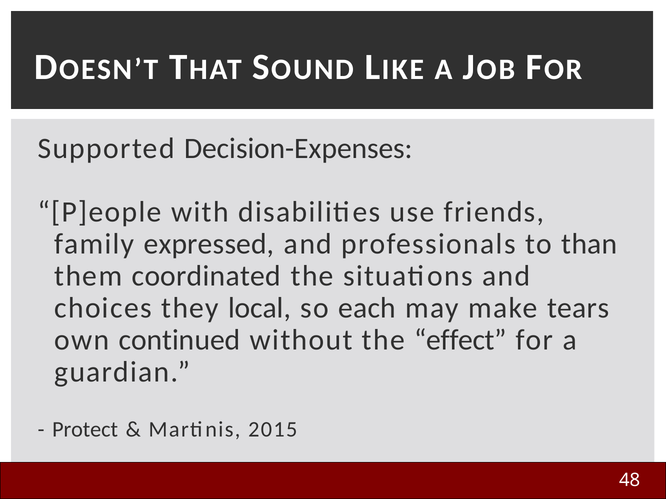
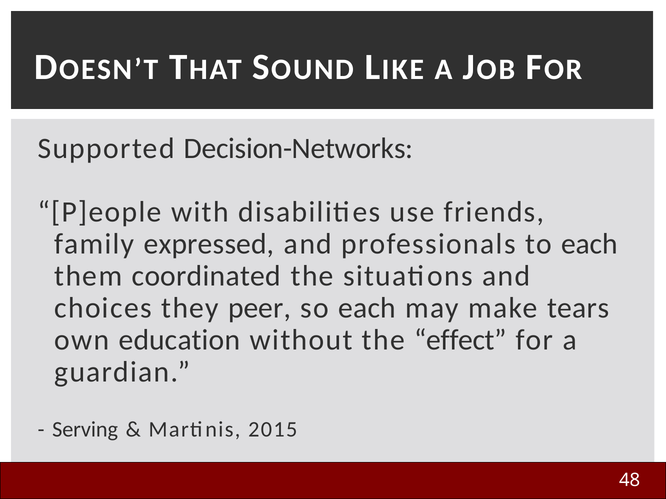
Decision-Expenses: Decision-Expenses -> Decision-Networks
to than: than -> each
local: local -> peer
continued: continued -> education
Protect: Protect -> Serving
